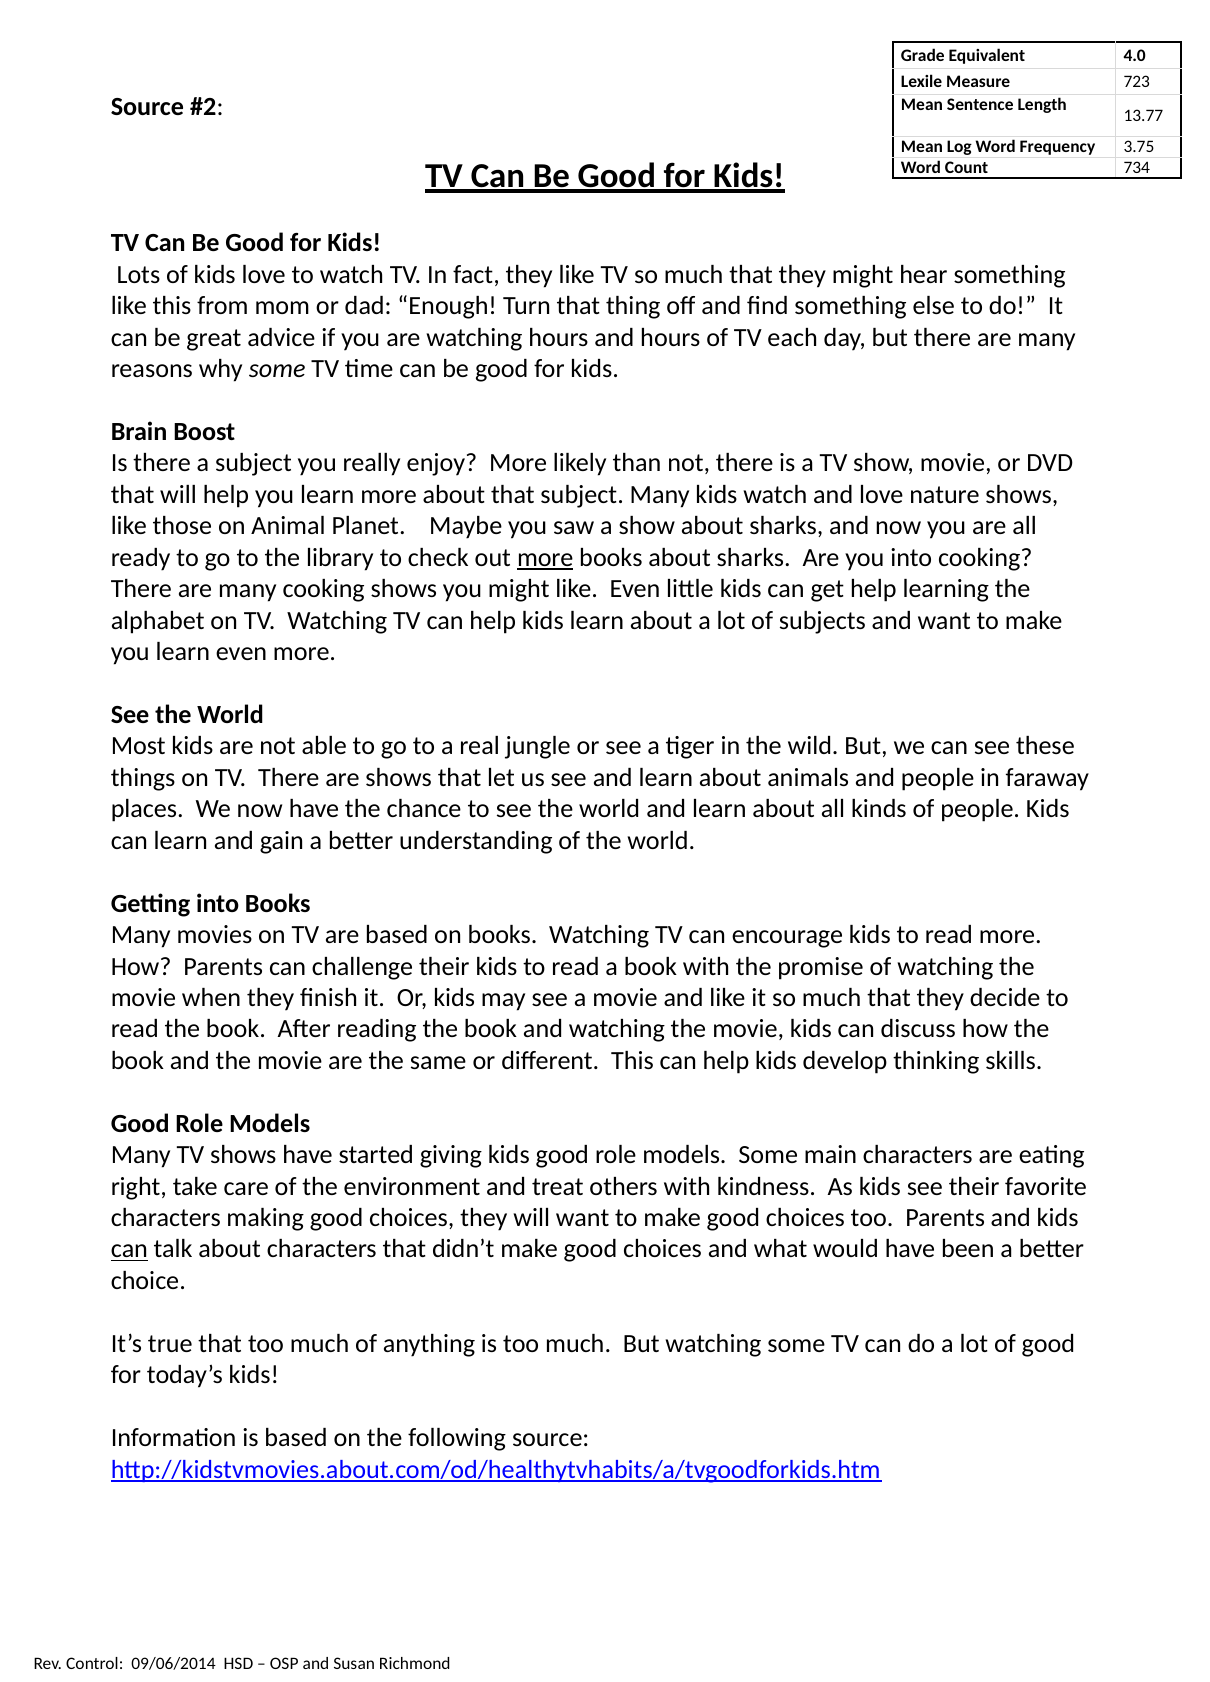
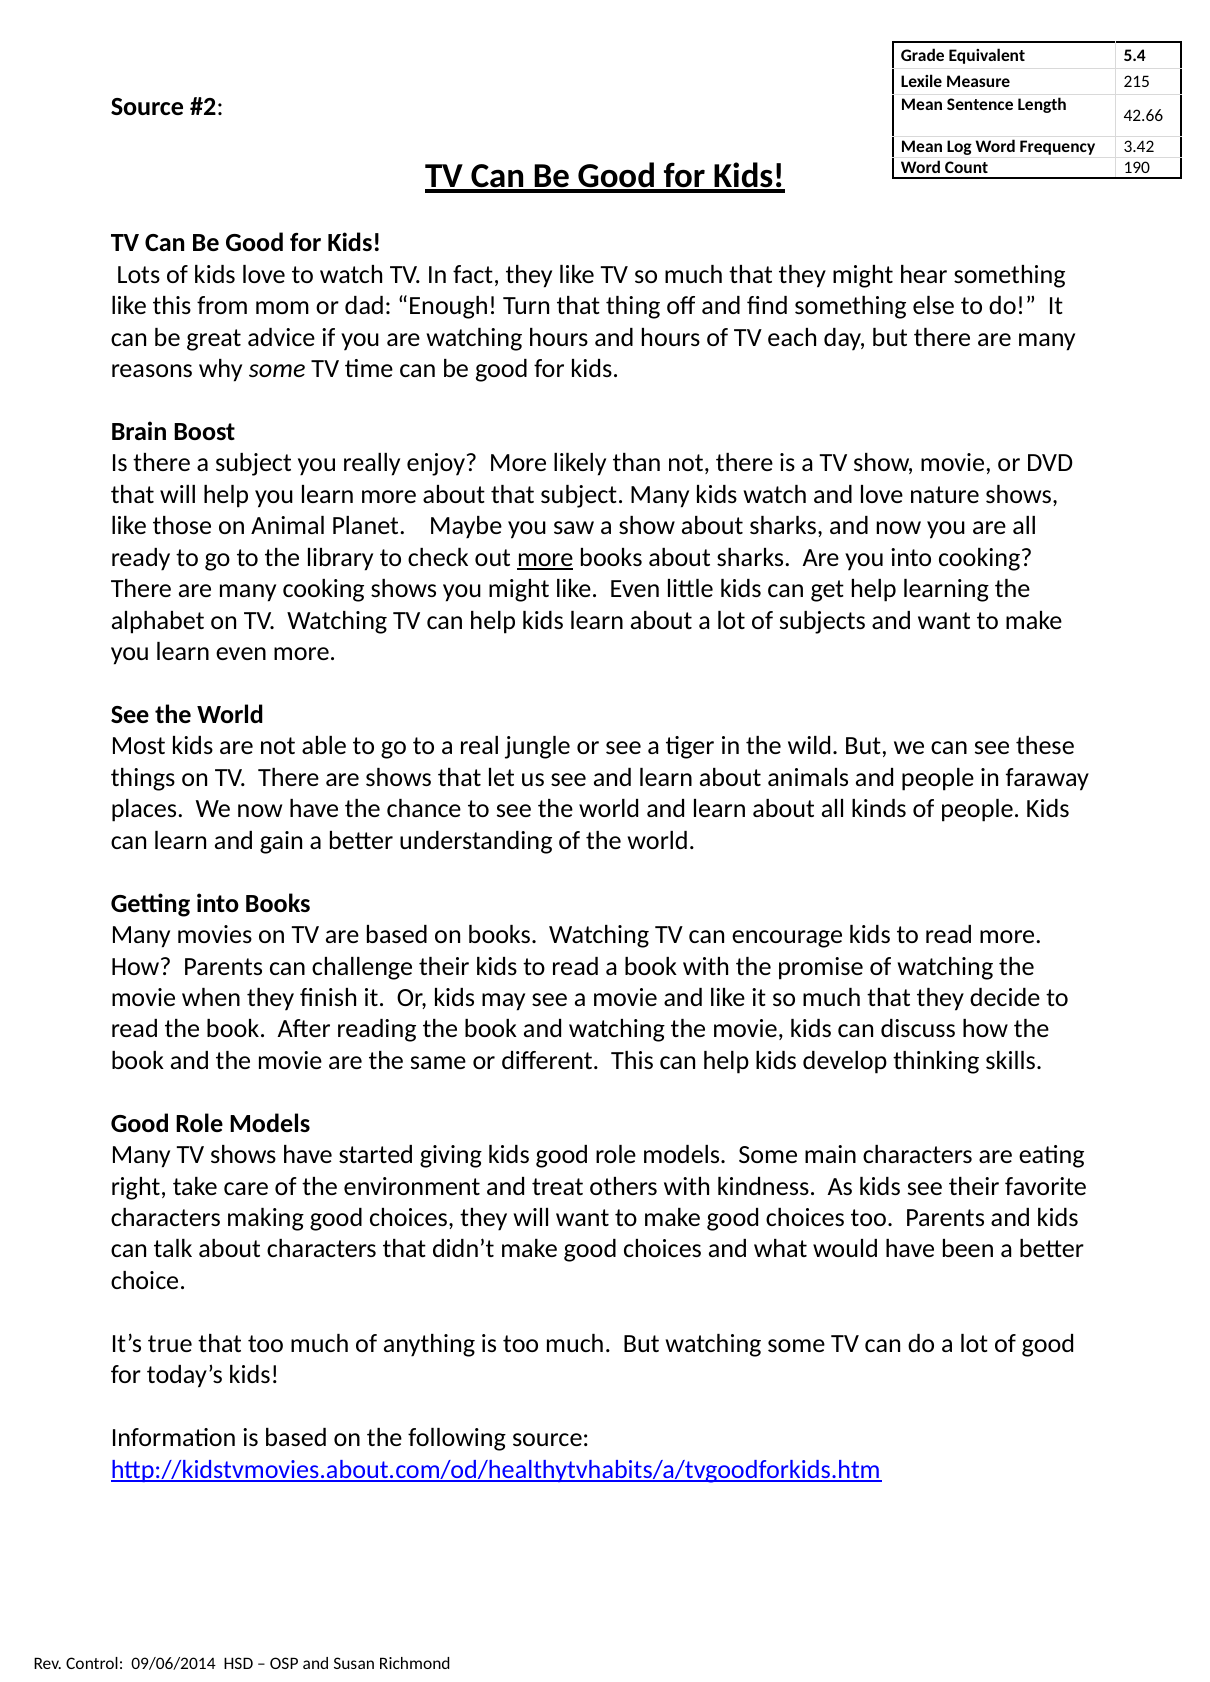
4.0: 4.0 -> 5.4
723: 723 -> 215
13.77: 13.77 -> 42.66
3.75: 3.75 -> 3.42
734: 734 -> 190
can at (129, 1249) underline: present -> none
